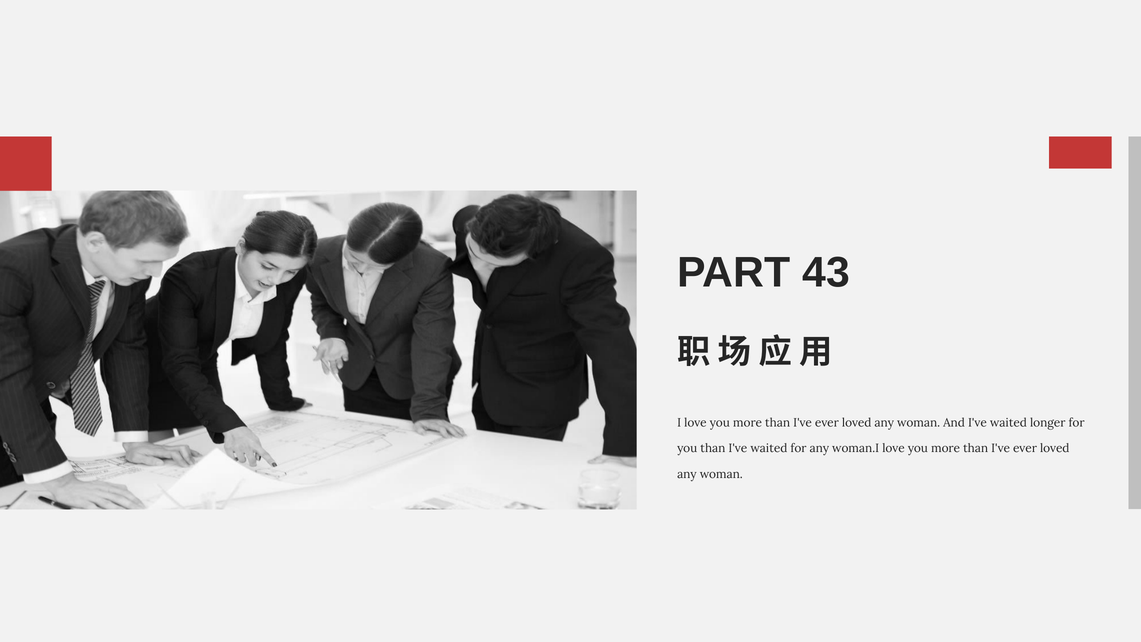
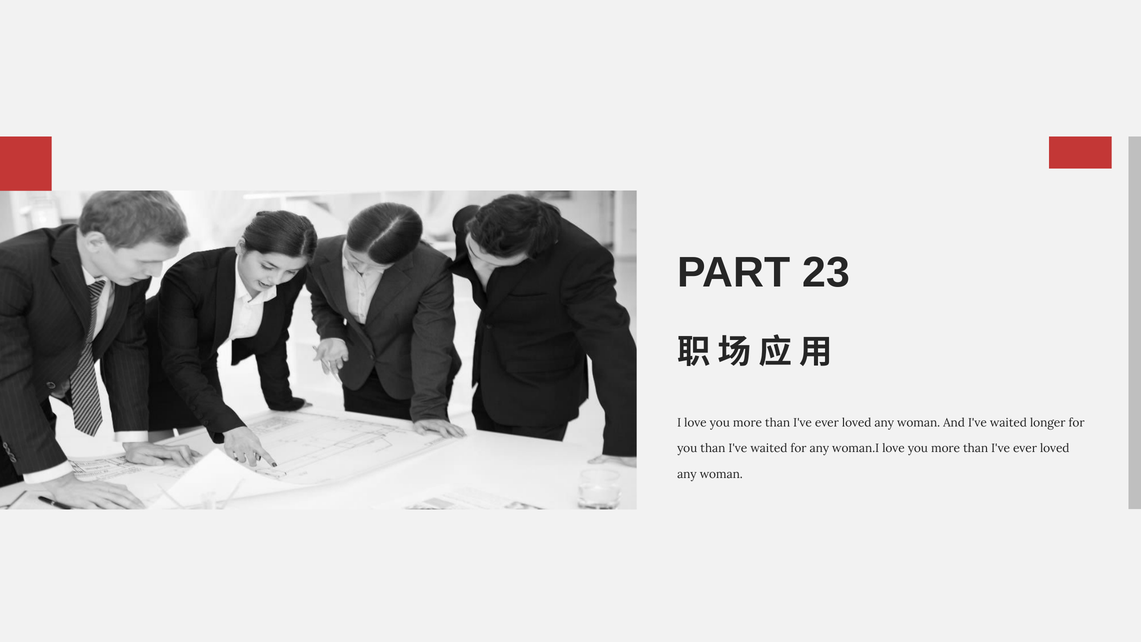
43: 43 -> 23
